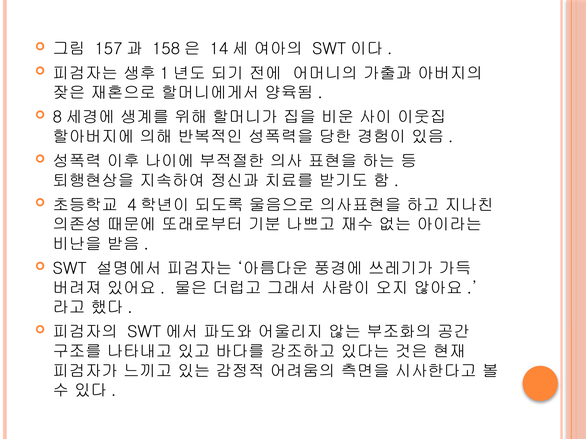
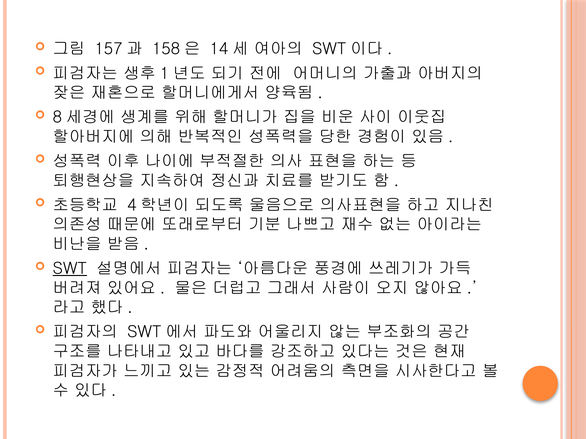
SWT underline: none -> present
